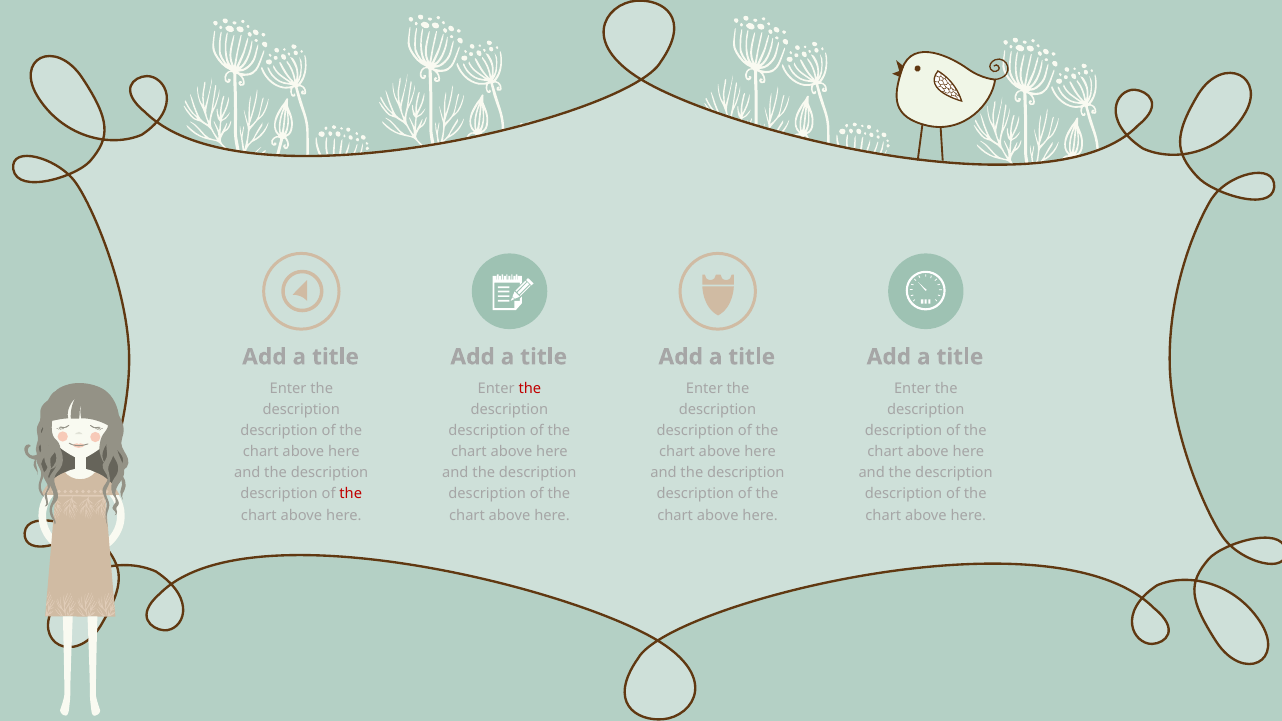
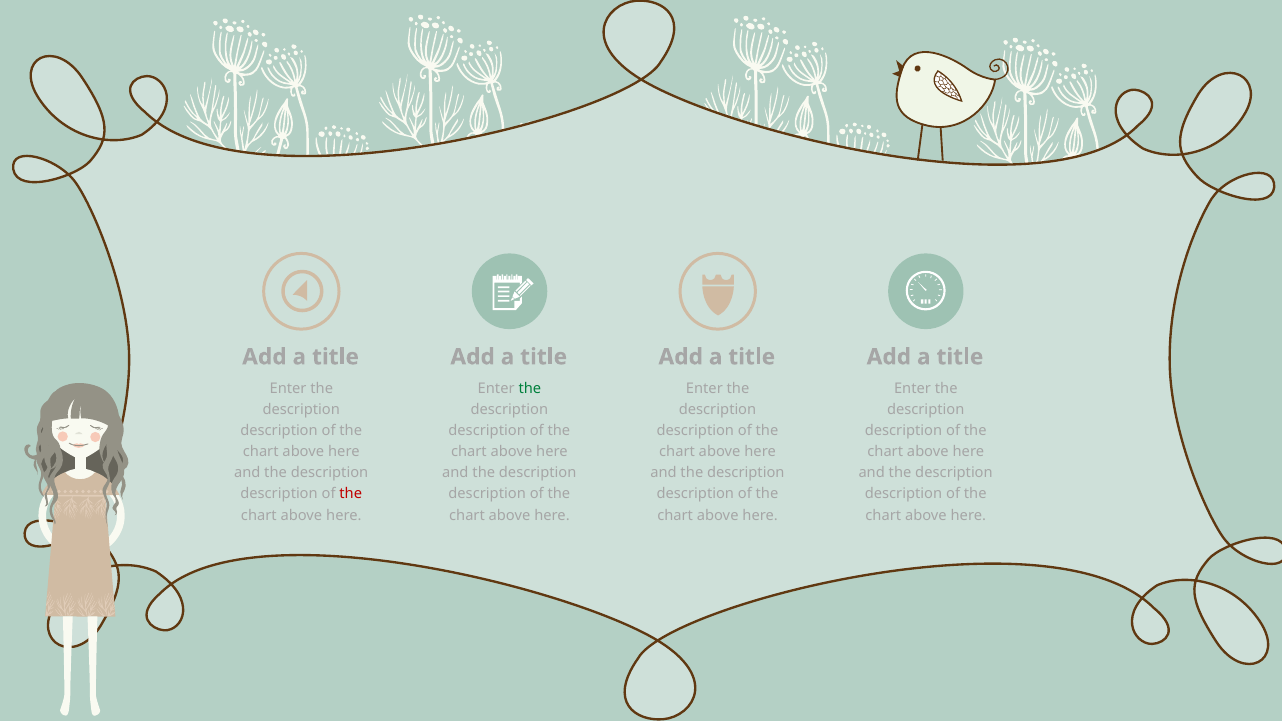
the at (530, 388) colour: red -> green
